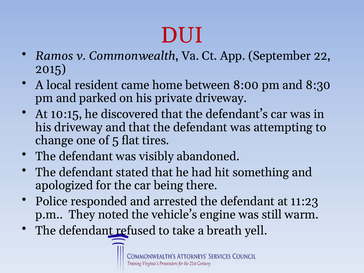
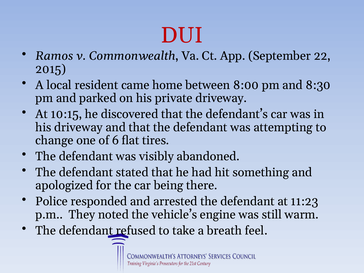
5: 5 -> 6
yell: yell -> feel
